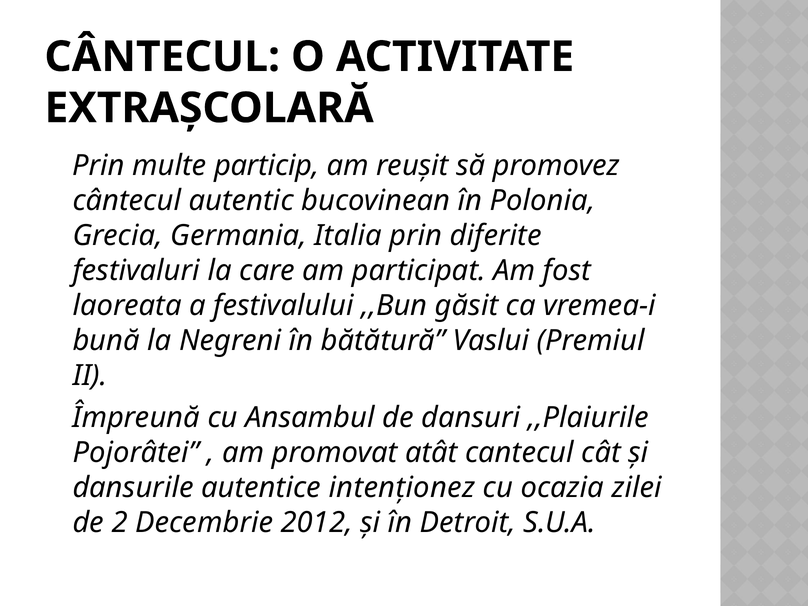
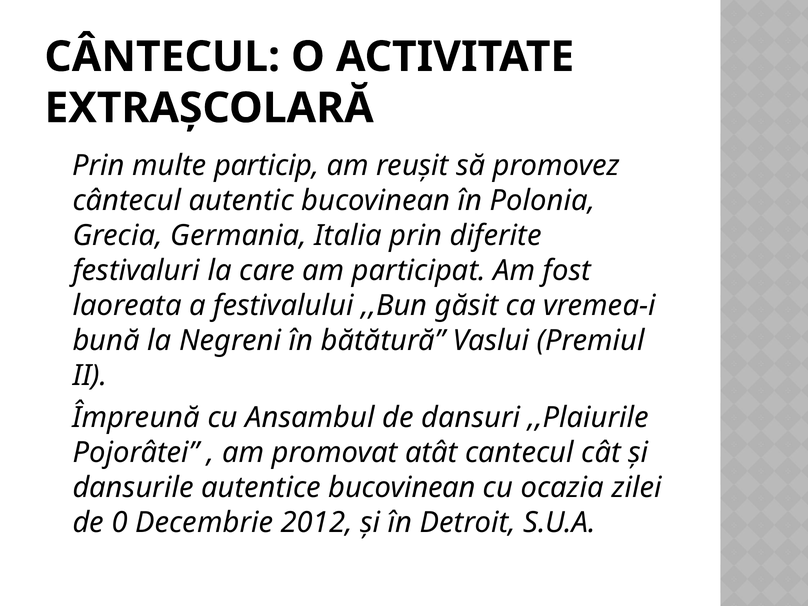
autentice intenţionez: intenţionez -> bucovinean
2: 2 -> 0
